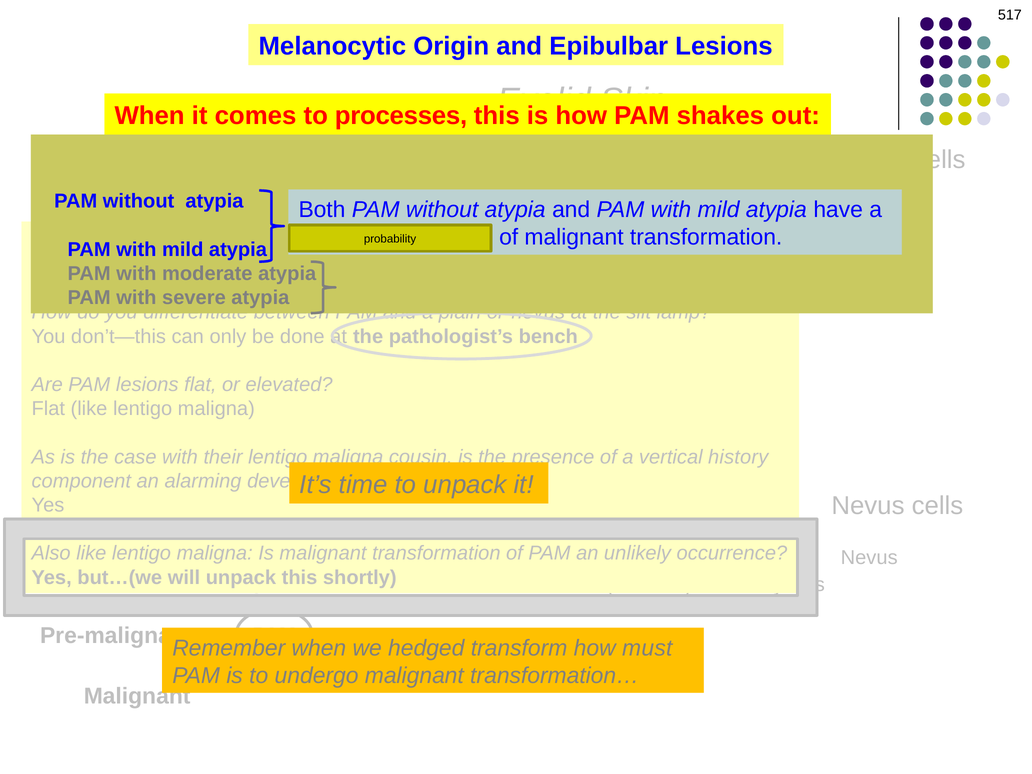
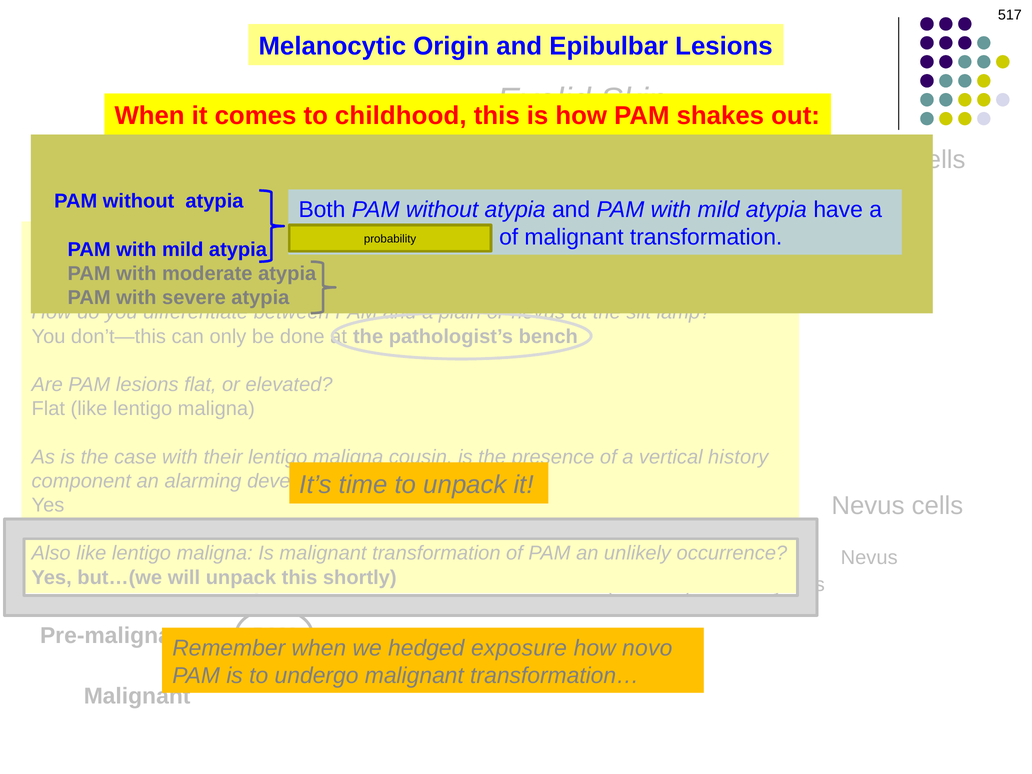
processes: processes -> childhood
transform: transform -> exposure
must: must -> novo
